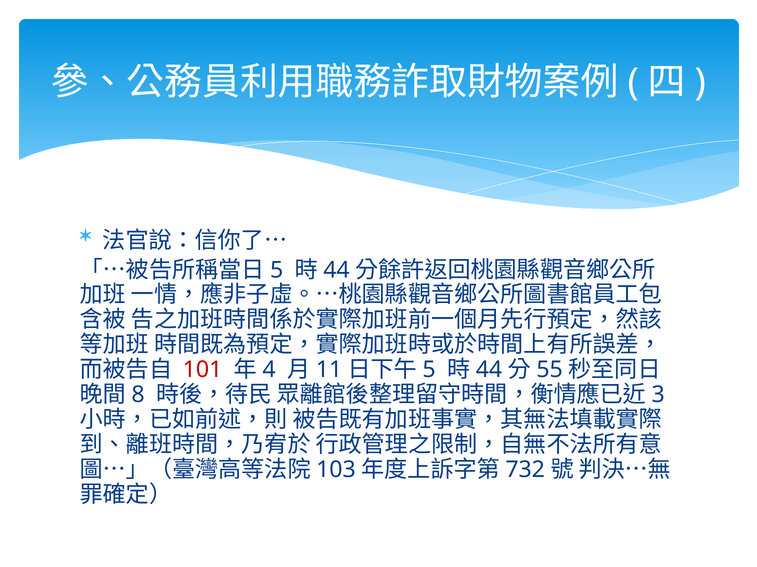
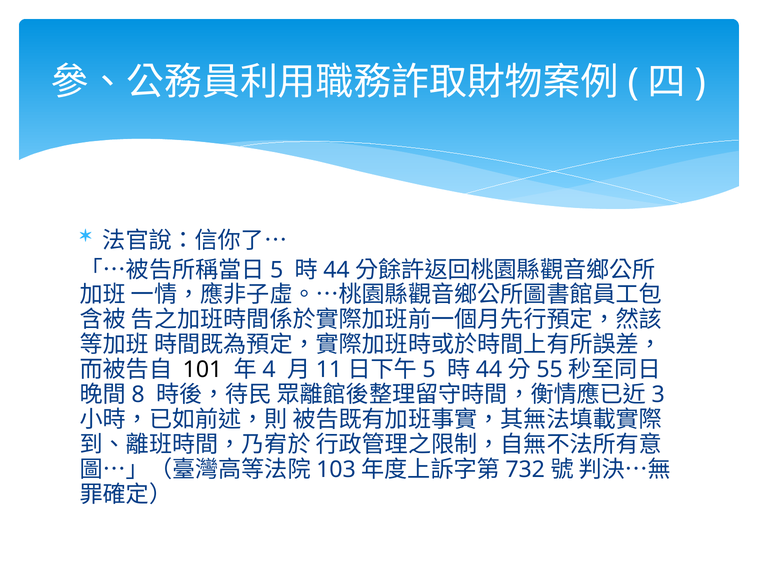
101 colour: red -> black
